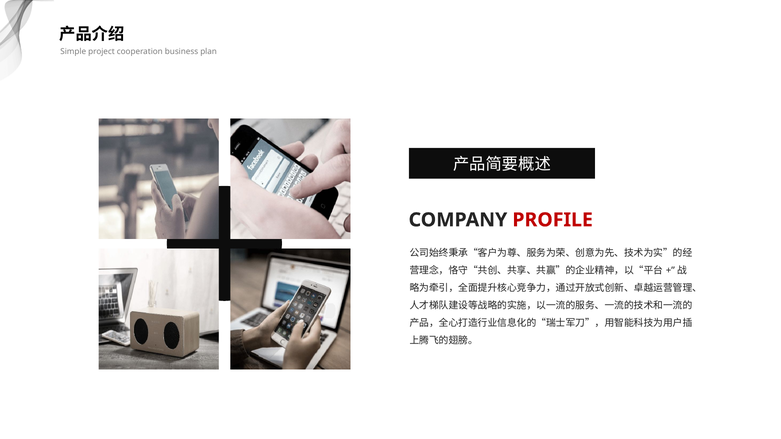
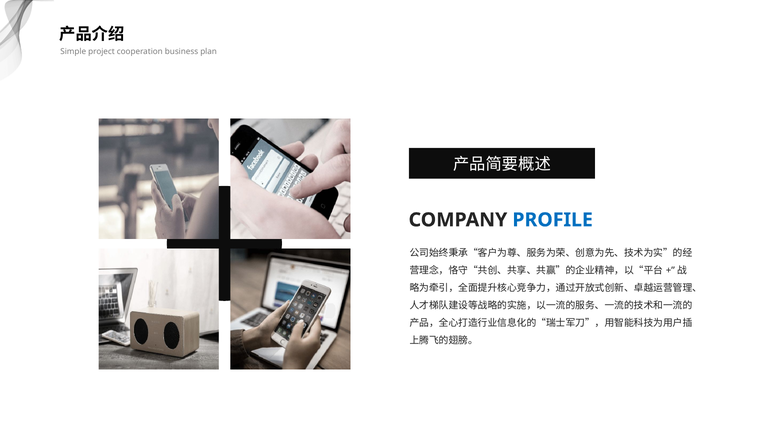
PROFILE colour: red -> blue
